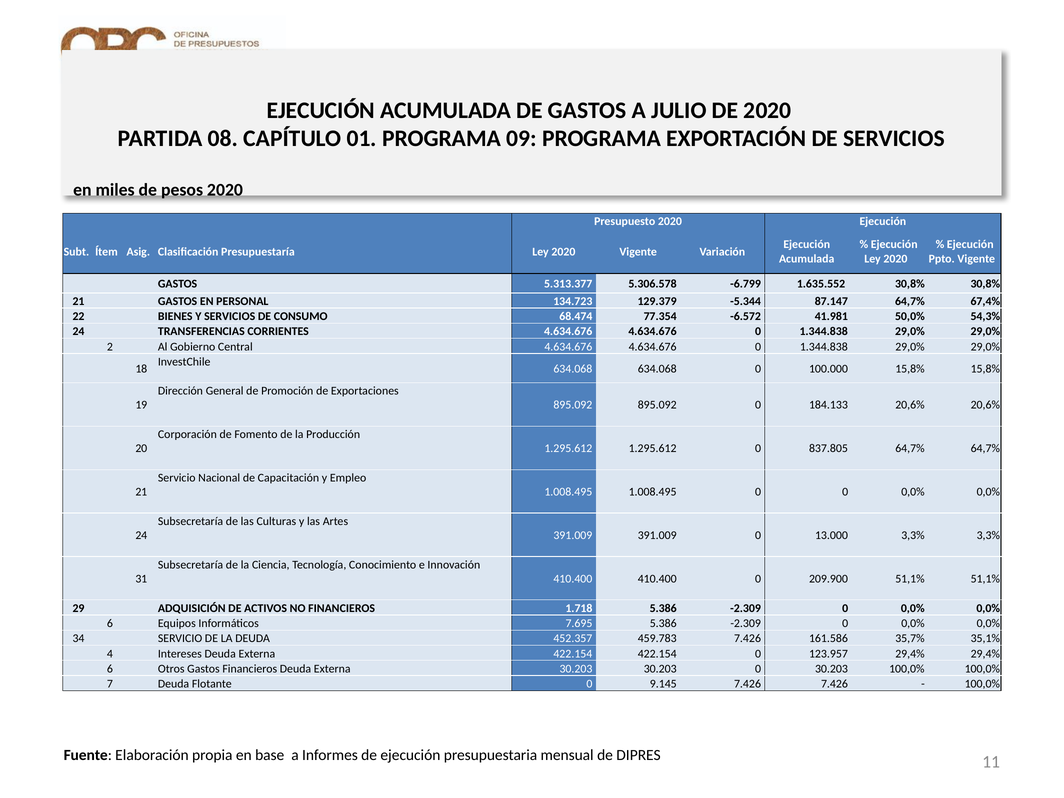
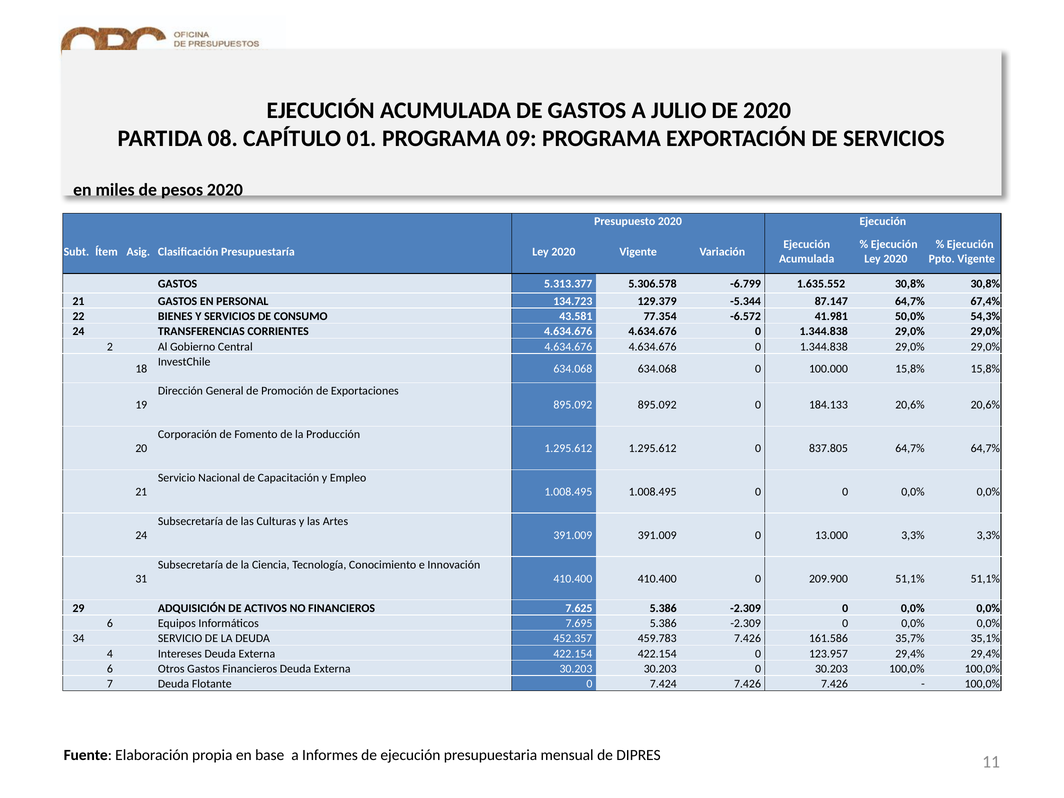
68.474: 68.474 -> 43.581
1.718: 1.718 -> 7.625
9.145: 9.145 -> 7.424
